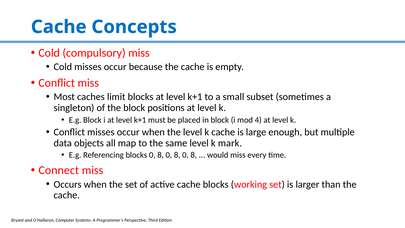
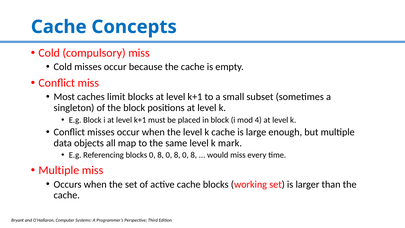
Connect at (59, 170): Connect -> Multiple
